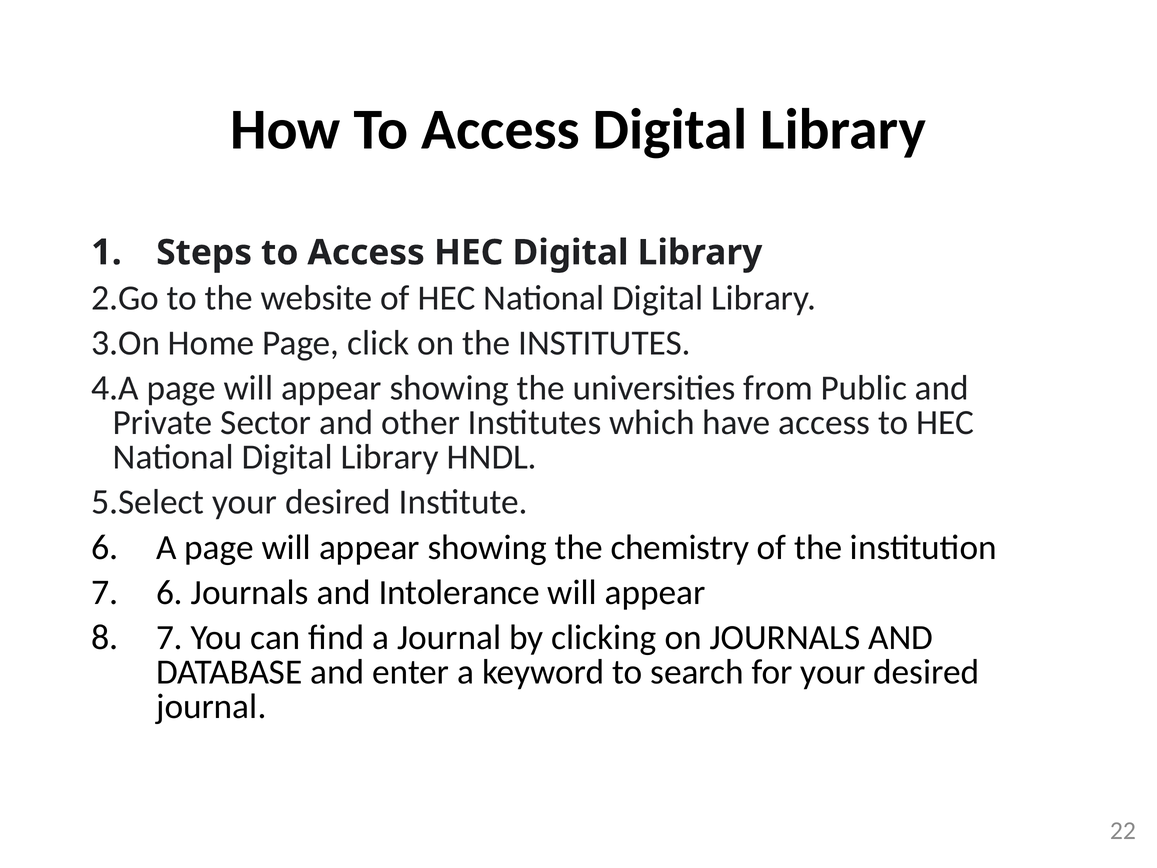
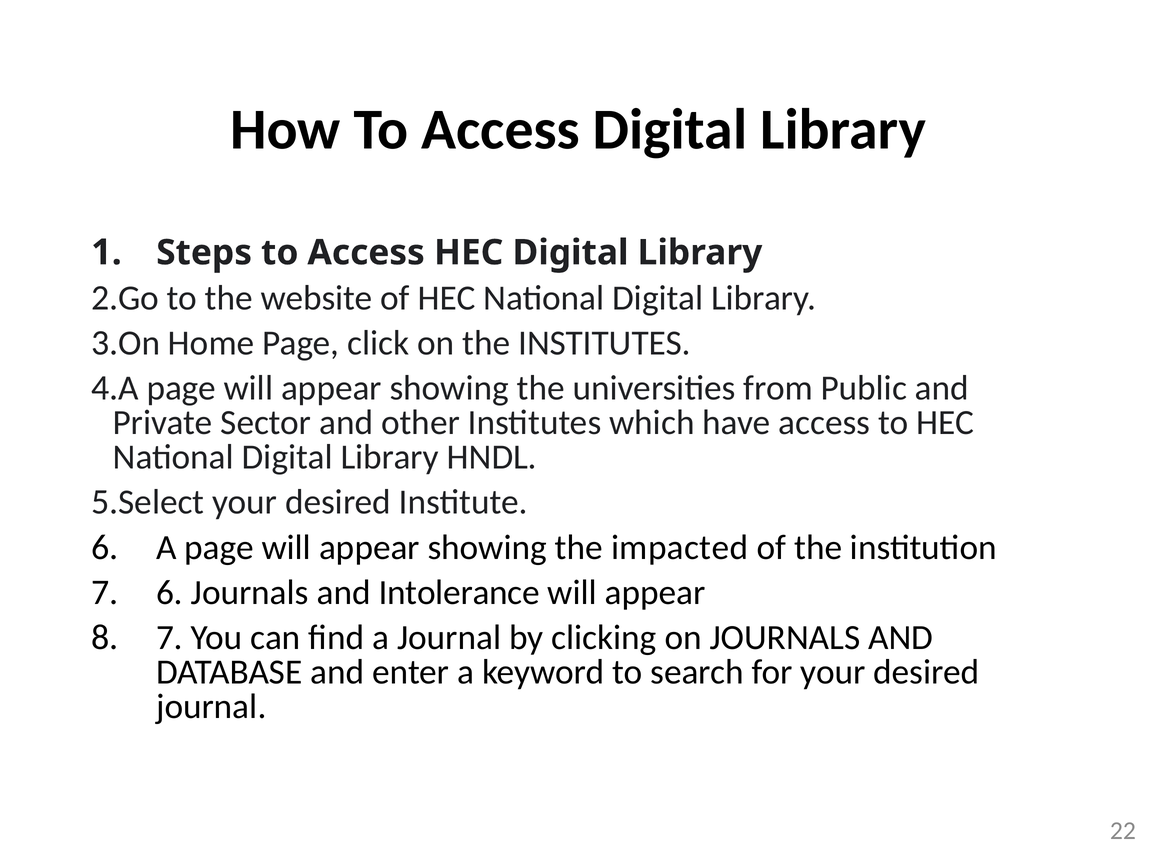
chemistry: chemistry -> impacted
